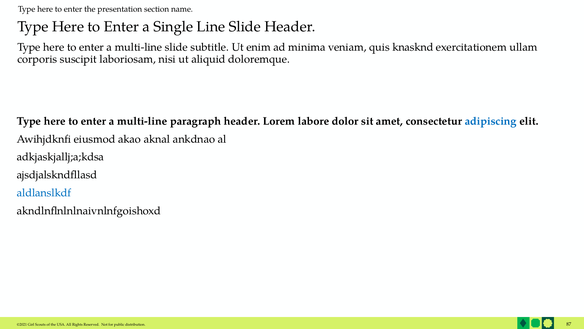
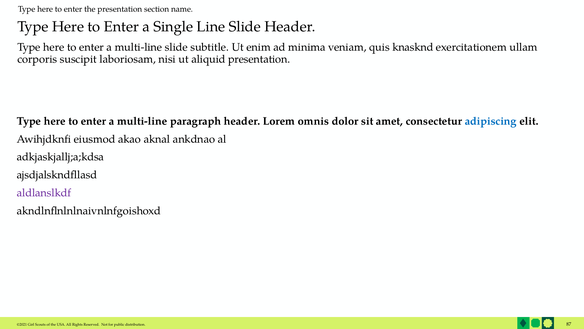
aliquid doloremque: doloremque -> presentation
labore: labore -> omnis
aldlanslkdf colour: blue -> purple
